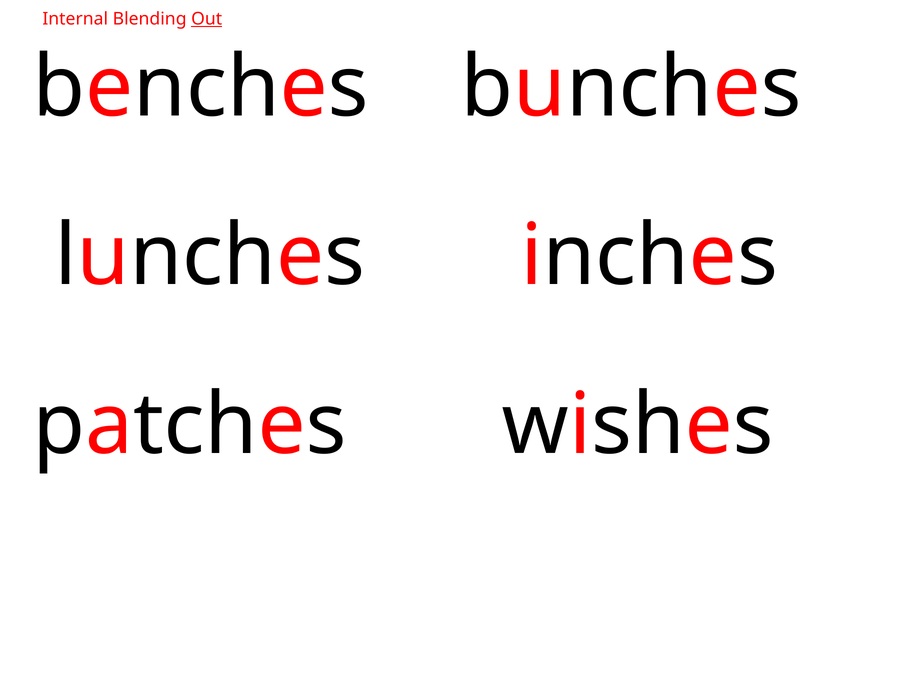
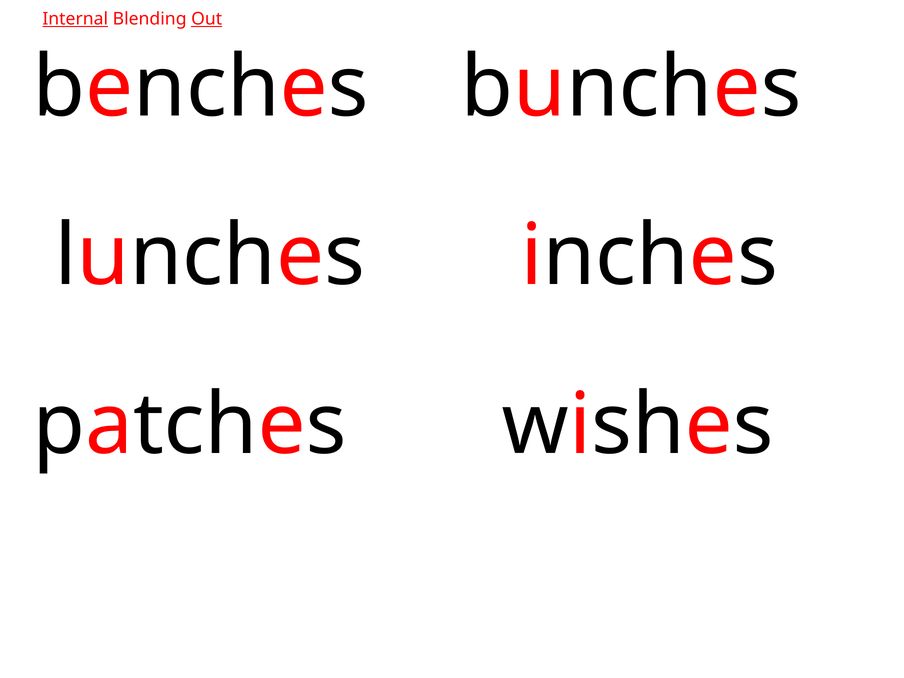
Internal underline: none -> present
